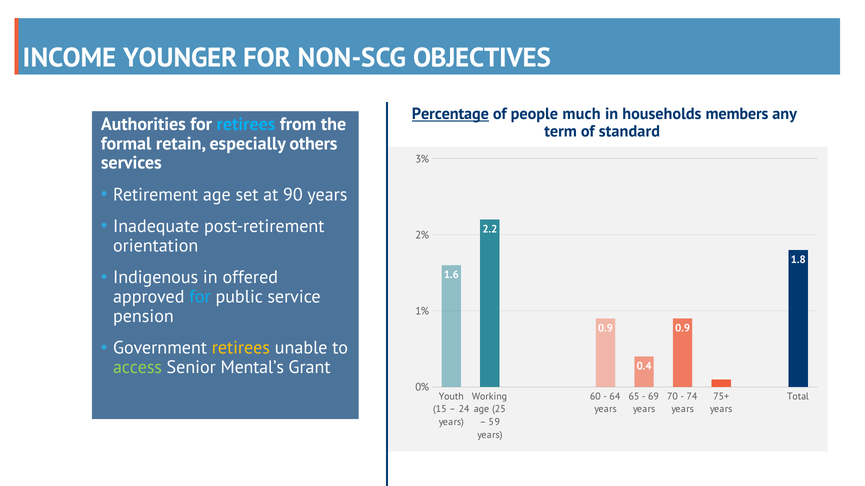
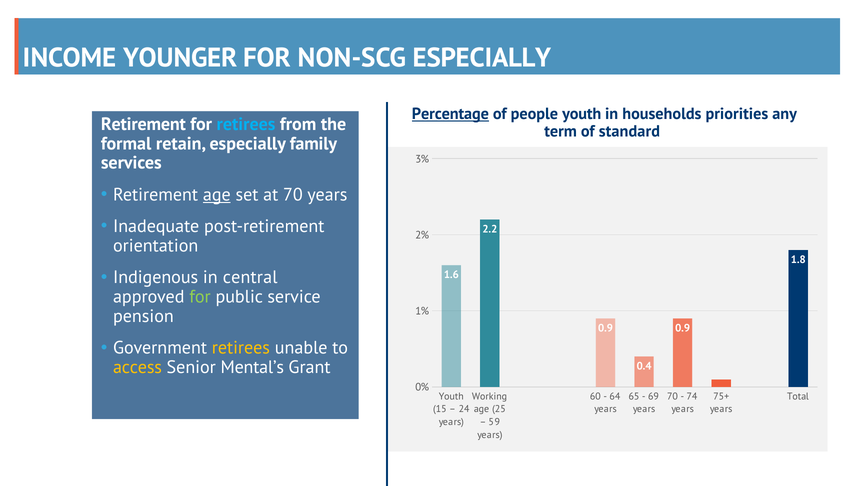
NON-SCG OBJECTIVES: OBJECTIVES -> ESPECIALLY
people much: much -> youth
members: members -> priorities
Authorities at (143, 124): Authorities -> Retirement
others: others -> family
age at (217, 195) underline: none -> present
at 90: 90 -> 70
offered: offered -> central
for at (200, 297) colour: light blue -> light green
access colour: light green -> yellow
